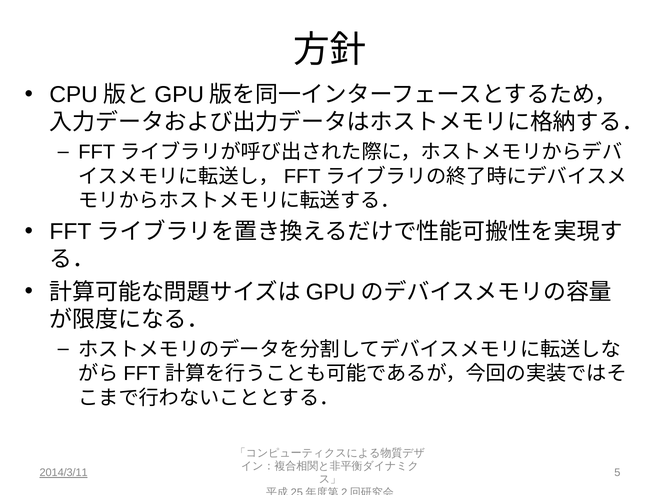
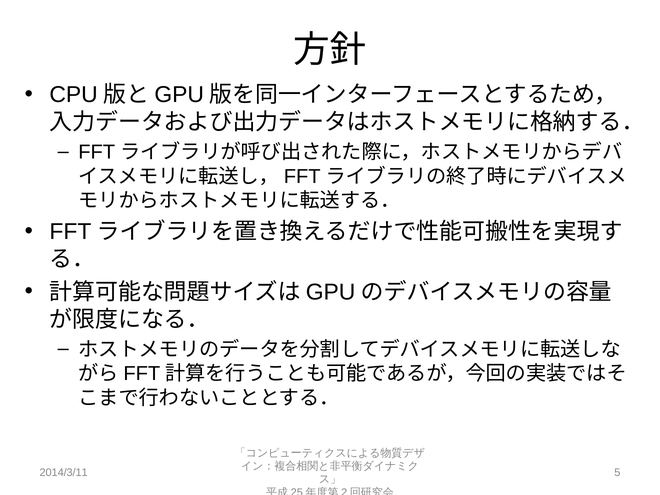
2014/3/11 underline: present -> none
